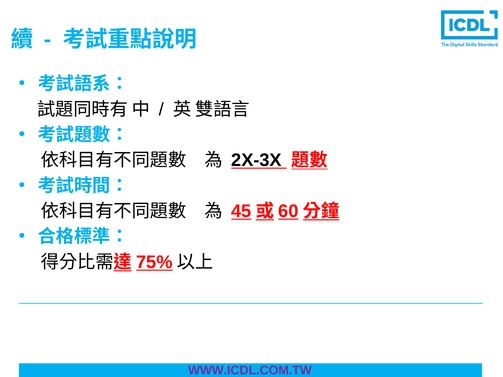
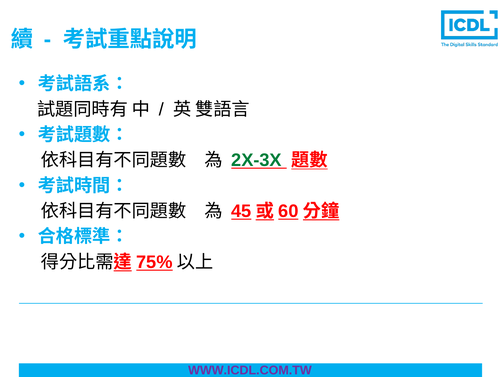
2X-3X colour: black -> green
